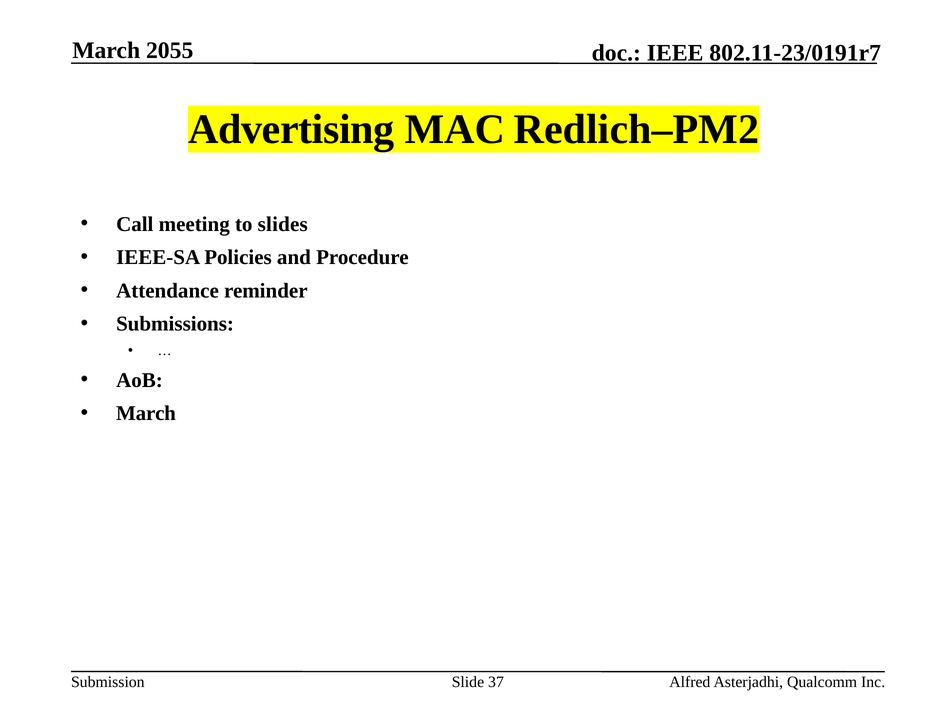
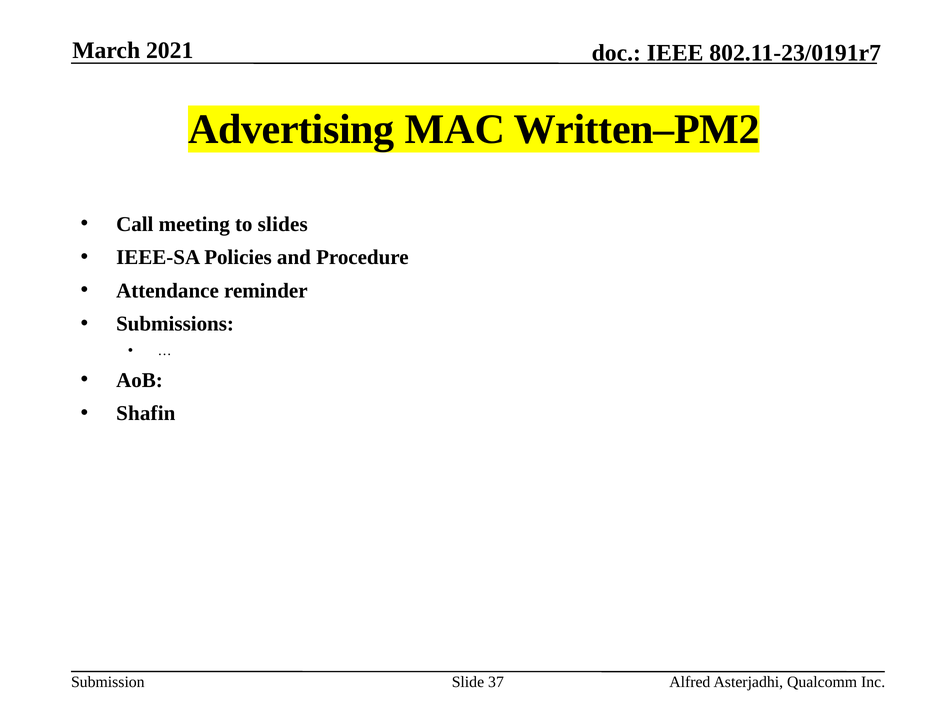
2055: 2055 -> 2021
Redlich–PM2: Redlich–PM2 -> Written–PM2
March at (146, 413): March -> Shafin
